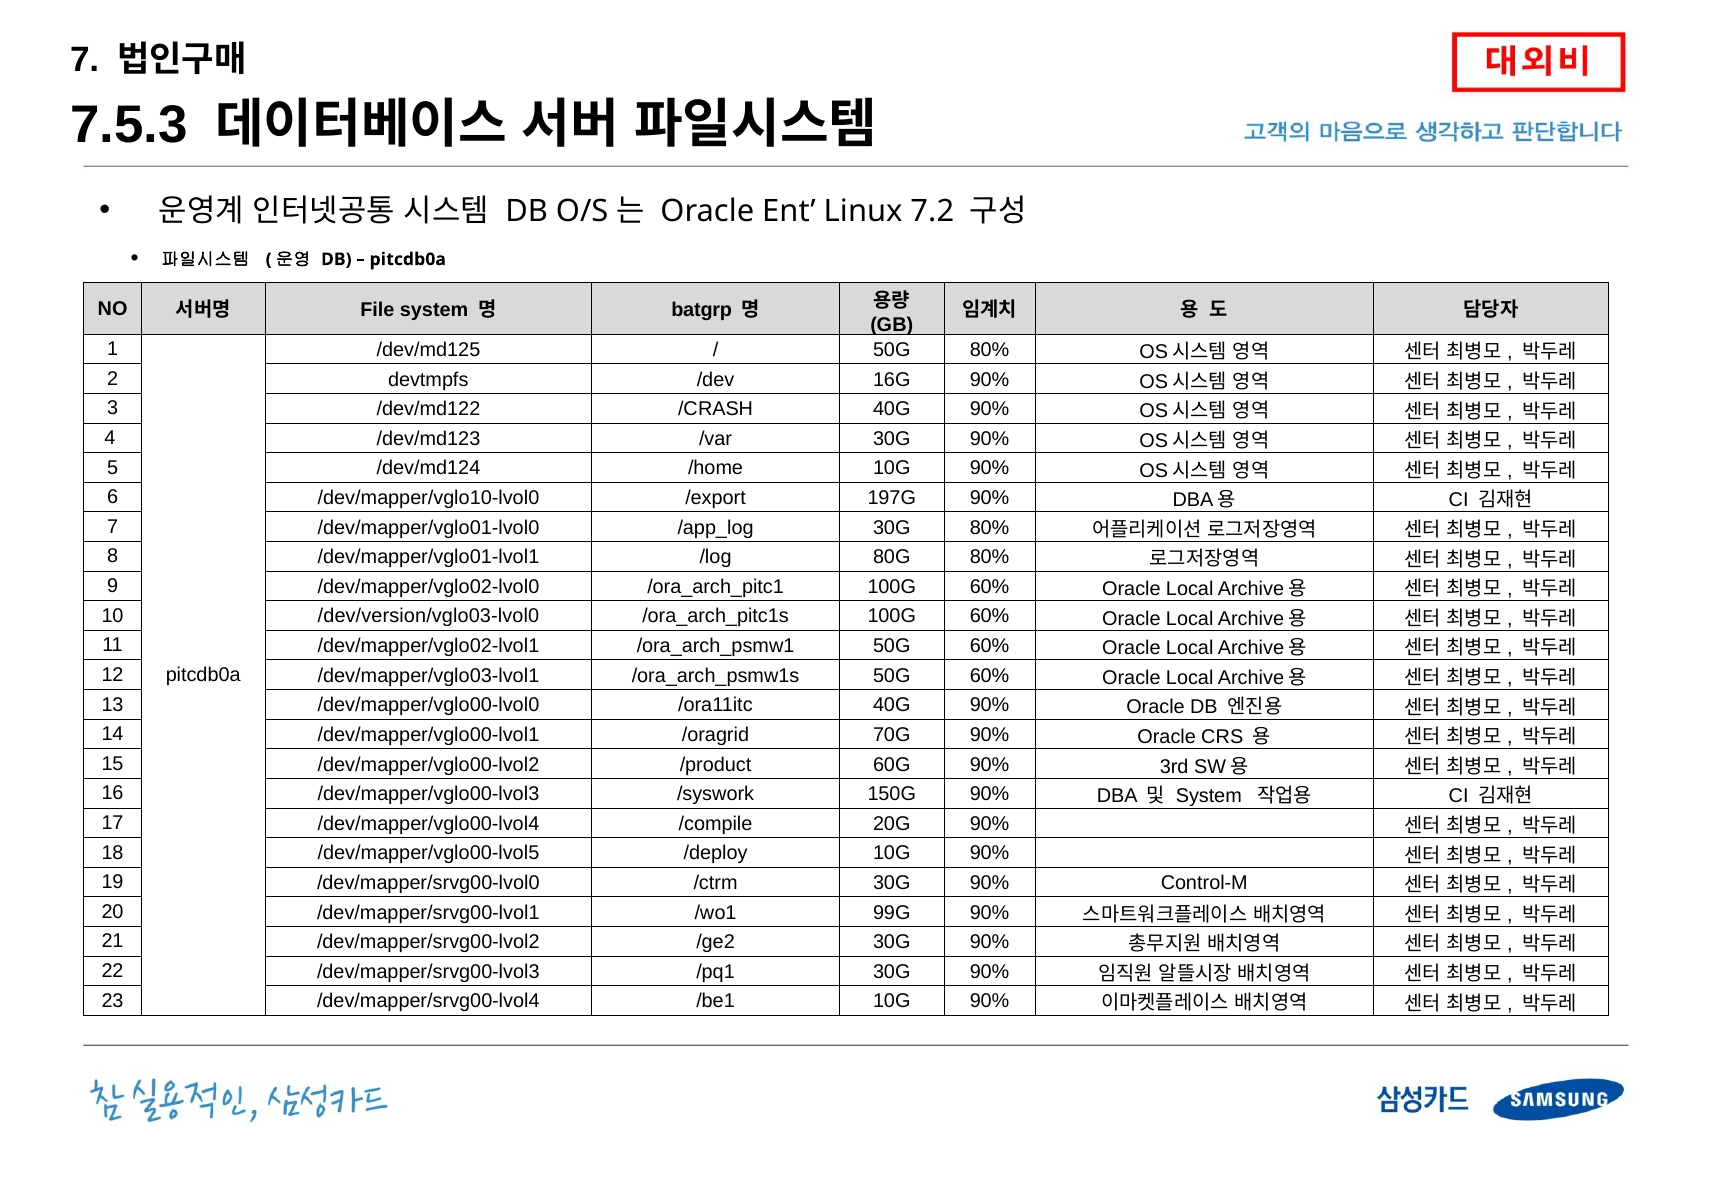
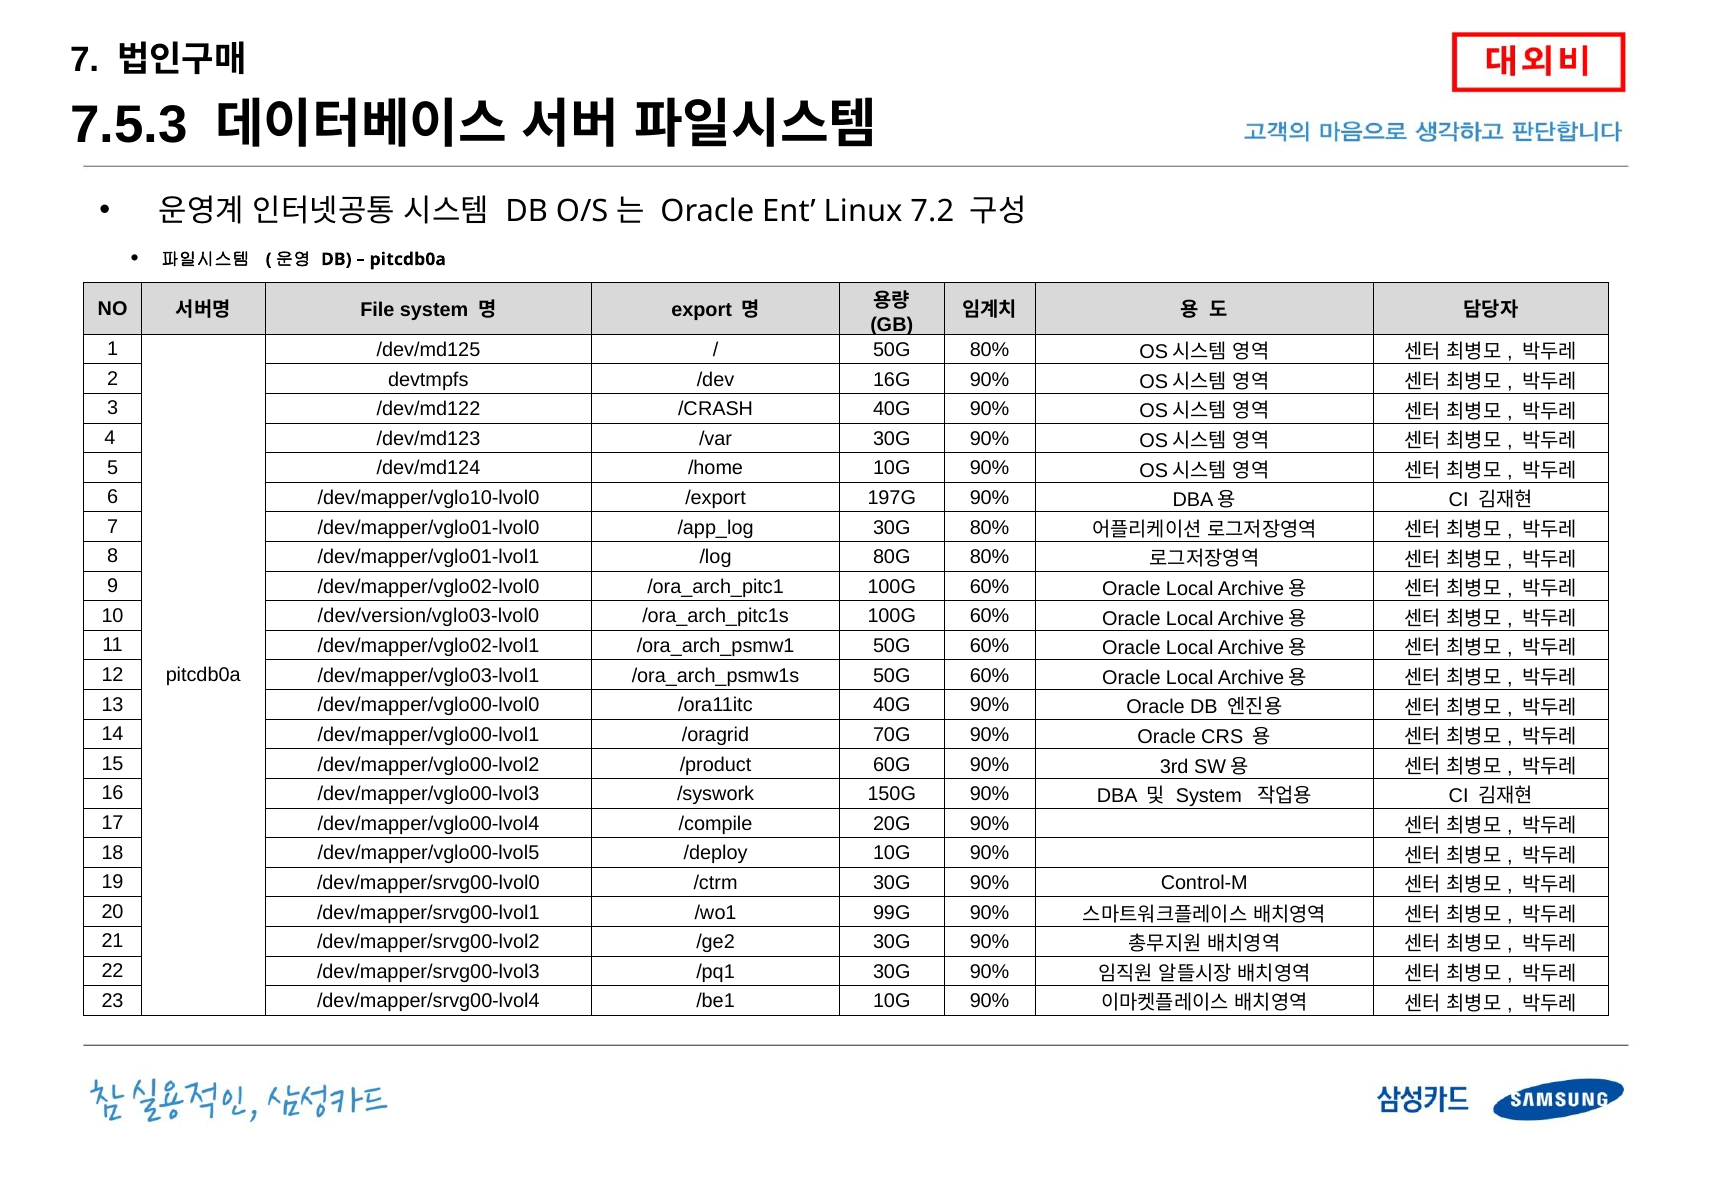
batgrp: batgrp -> export
